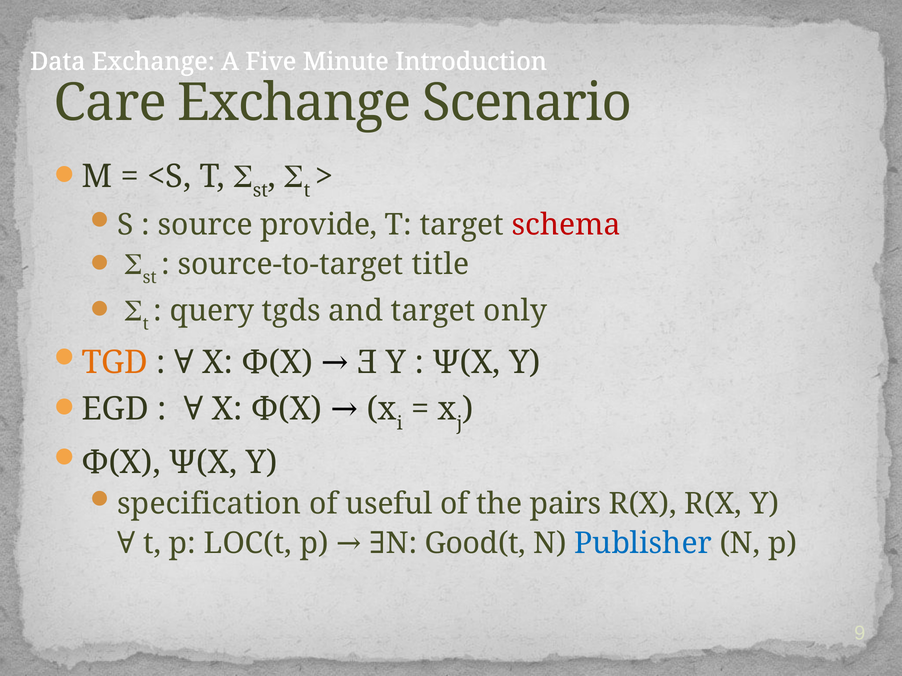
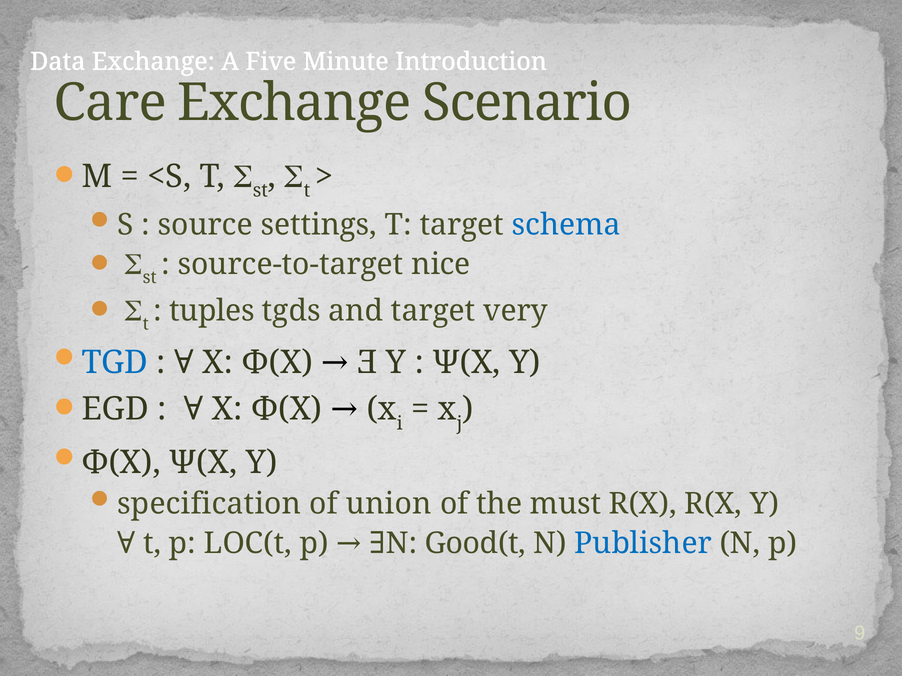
provide: provide -> settings
schema colour: red -> blue
title: title -> nice
query: query -> tuples
only: only -> very
TGD colour: orange -> blue
useful: useful -> union
pairs: pairs -> must
